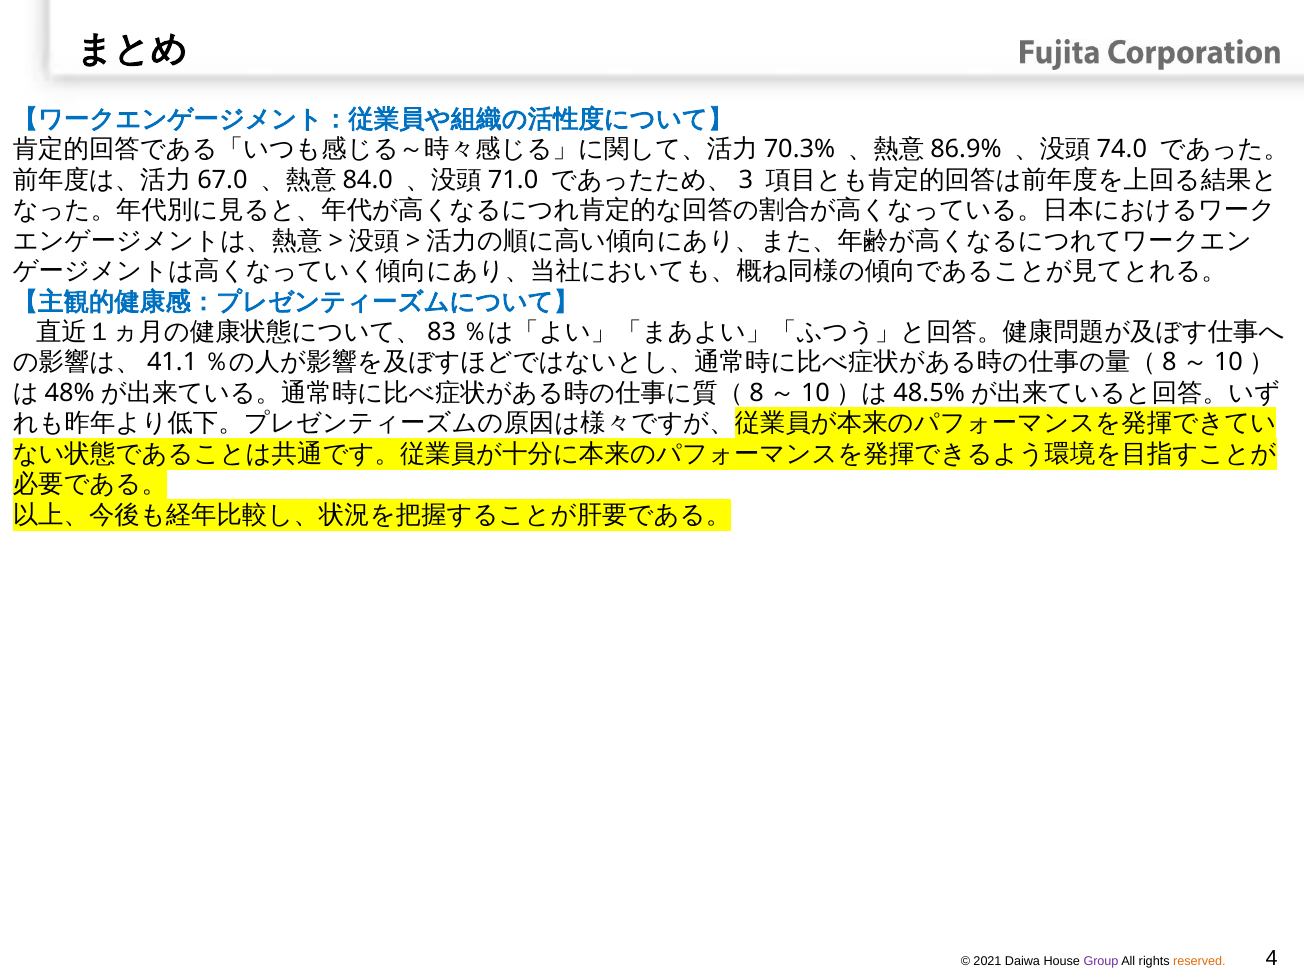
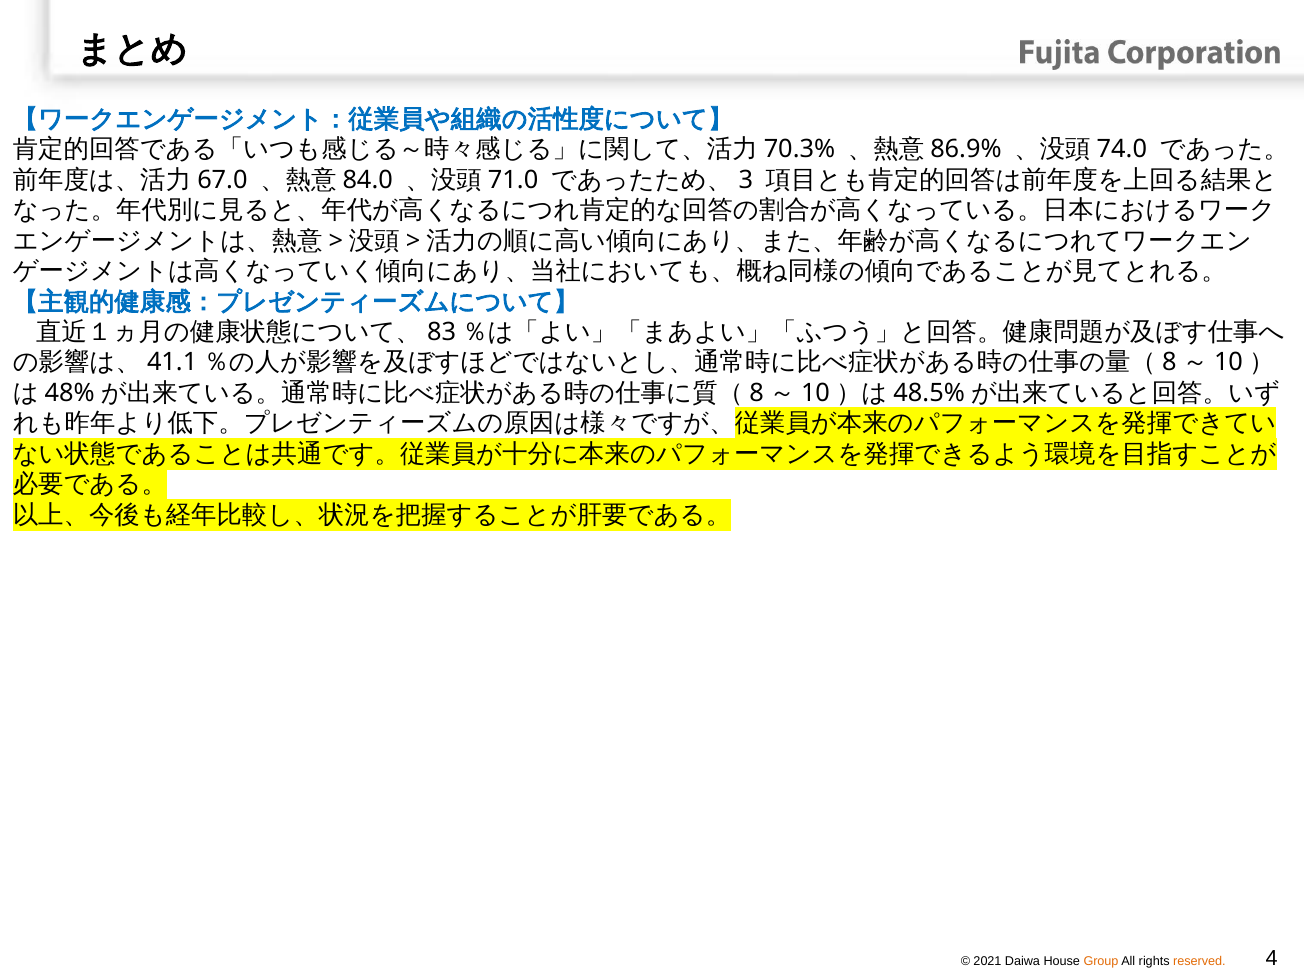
Group colour: purple -> orange
